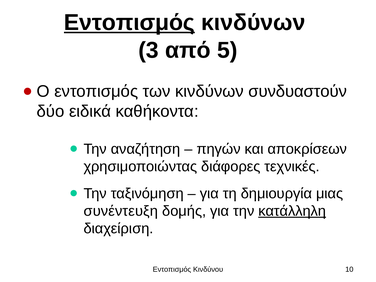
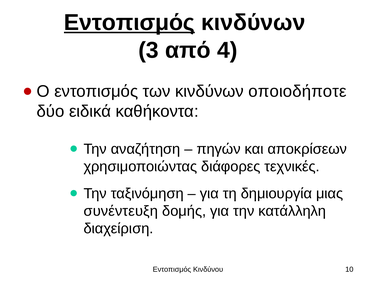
5: 5 -> 4
συνδυαστούν: συνδυαστούν -> οποιοδήποτε
κατάλληλη underline: present -> none
